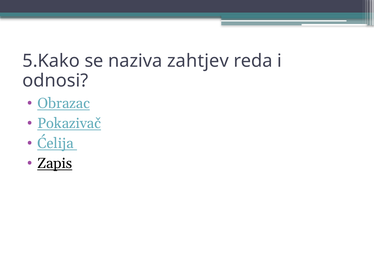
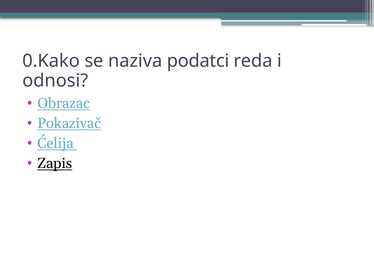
5.Kako: 5.Kako -> 0.Kako
zahtjev: zahtjev -> podatci
